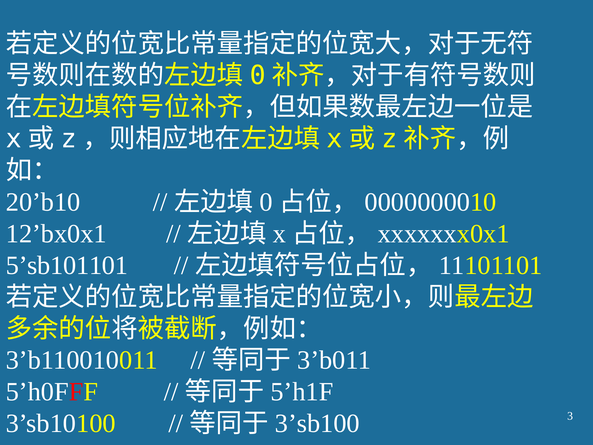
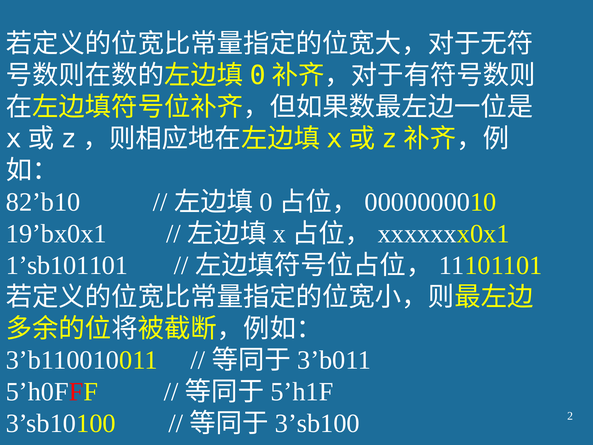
20’b10: 20’b10 -> 82’b10
12’bx0x1: 12’bx0x1 -> 19’bx0x1
5’sb101101: 5’sb101101 -> 1’sb101101
3: 3 -> 2
